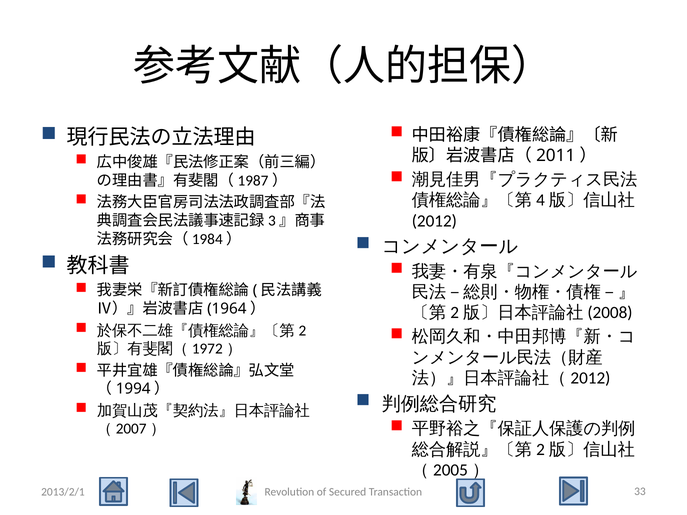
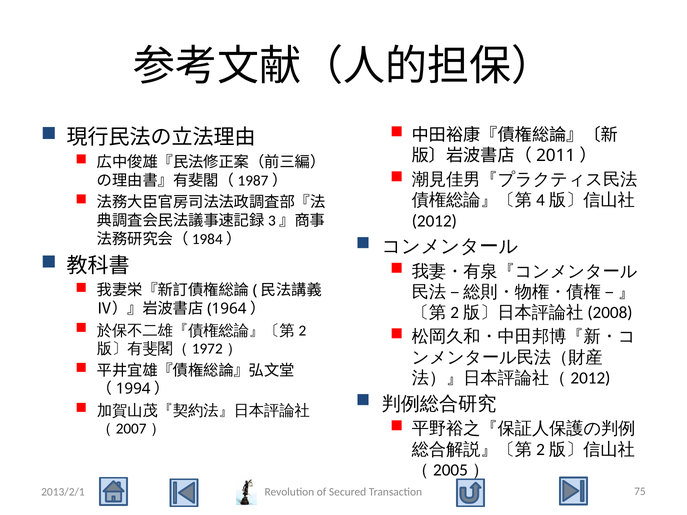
33: 33 -> 75
